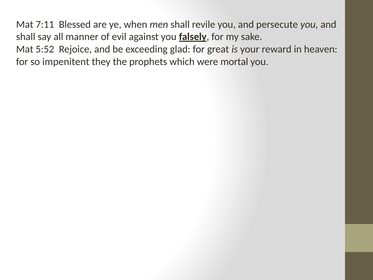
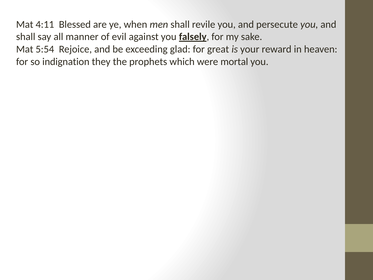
7:11: 7:11 -> 4:11
5:52: 5:52 -> 5:54
impenitent: impenitent -> indignation
